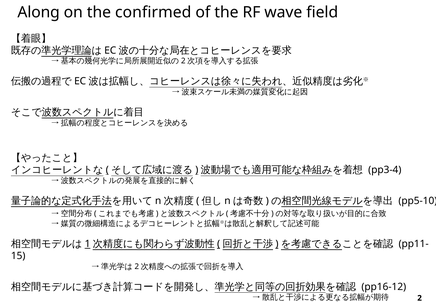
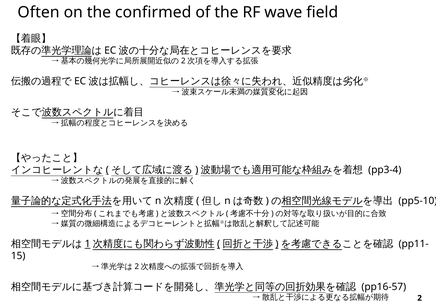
Along: Along -> Often
pp16-12: pp16-12 -> pp16-57
